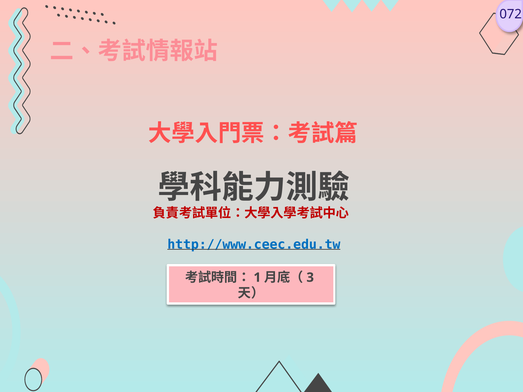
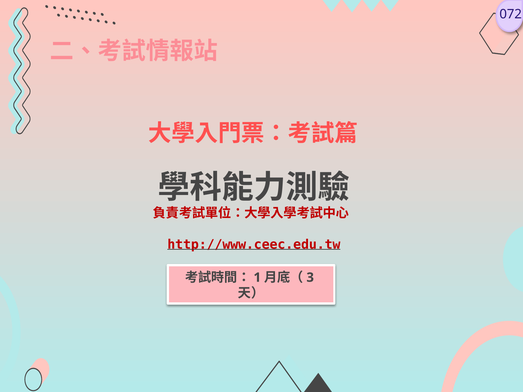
http://www.ceec.edu.tw colour: blue -> red
